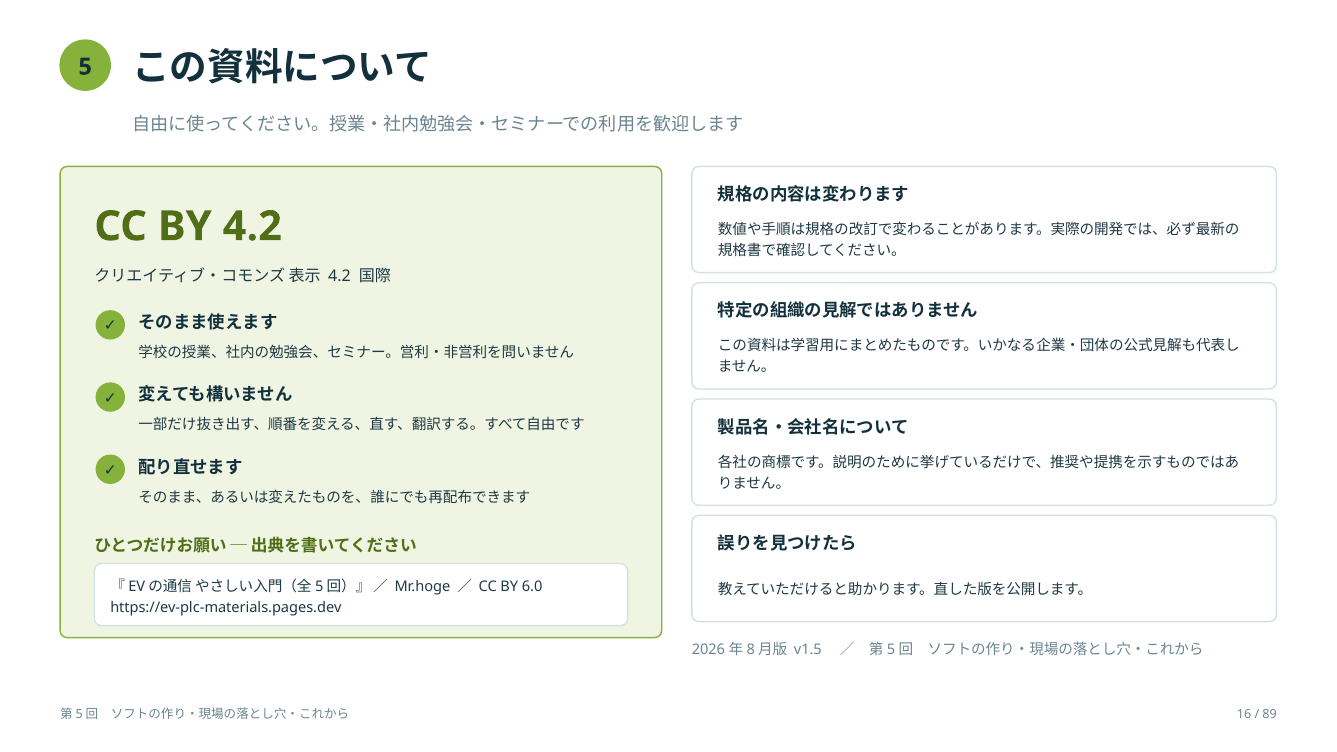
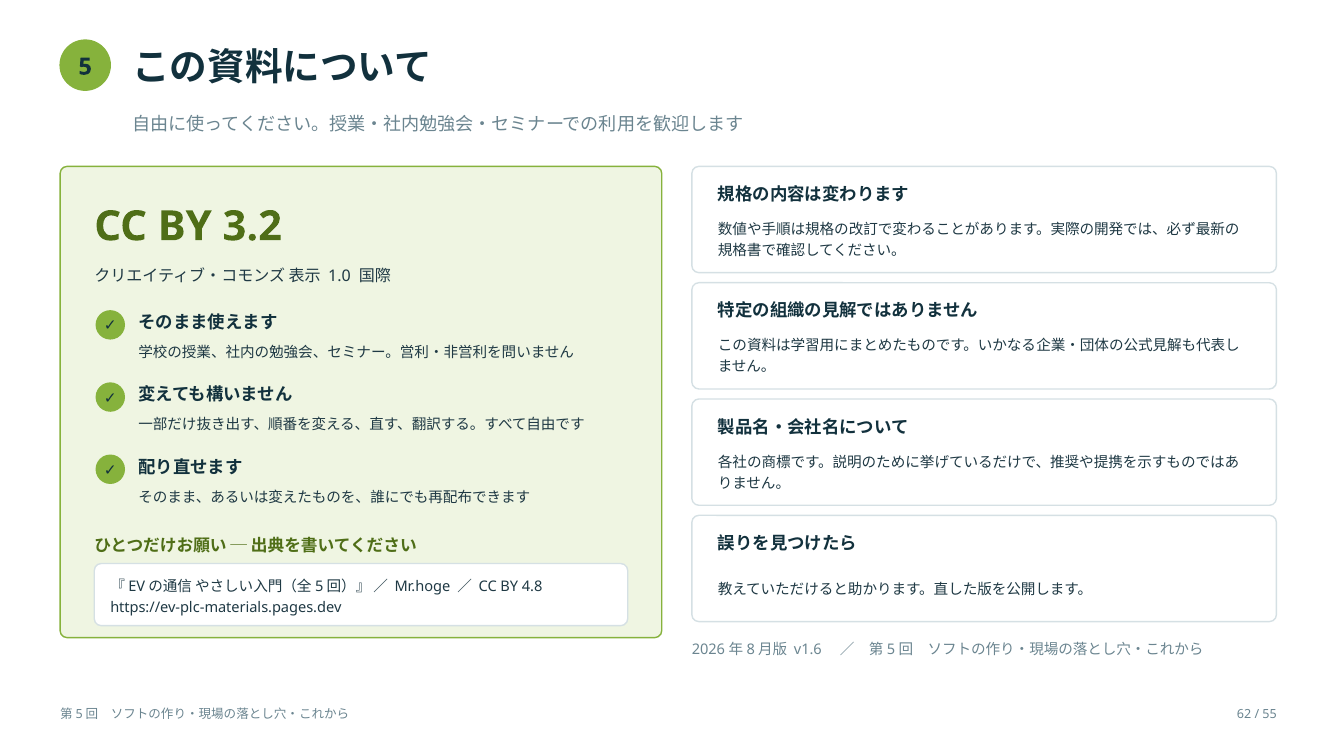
BY 4.2: 4.2 -> 3.2
4.2 at (340, 276): 4.2 -> 1.0
6.0: 6.0 -> 4.8
v1.5: v1.5 -> v1.6
16: 16 -> 62
89: 89 -> 55
